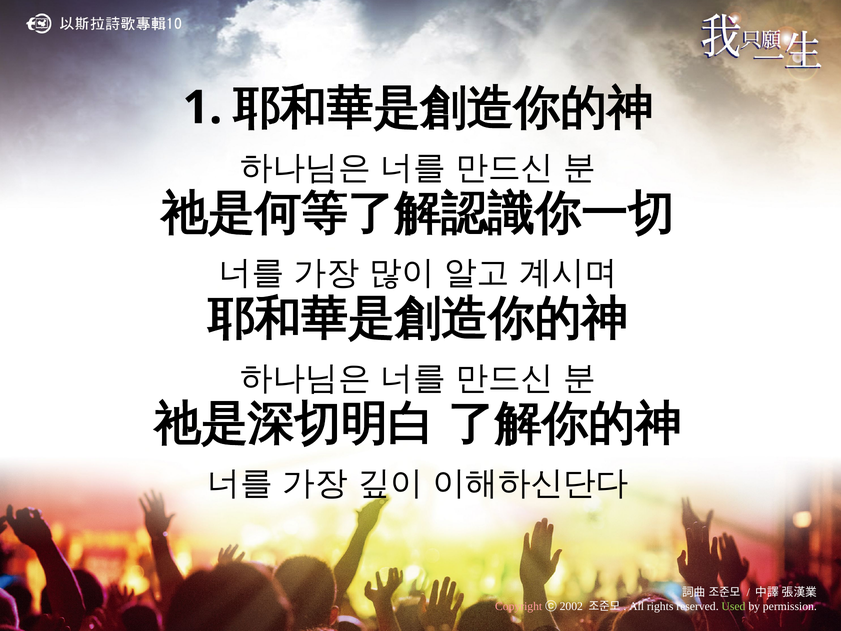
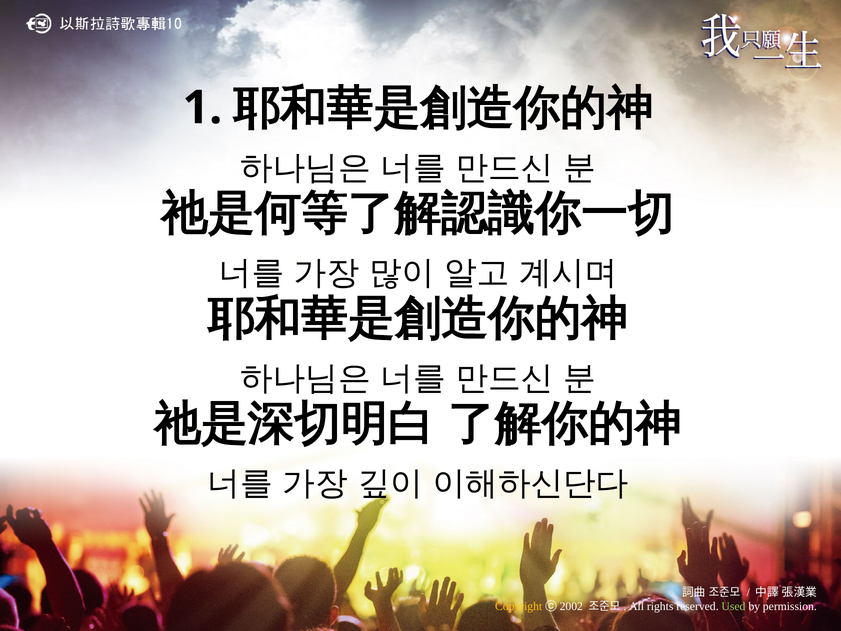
Copyright colour: pink -> yellow
